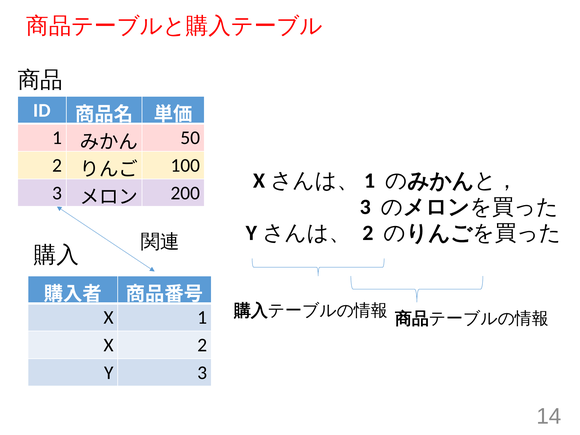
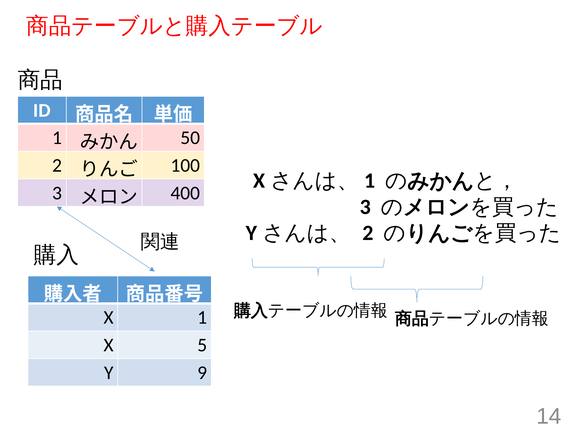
200: 200 -> 400
X 2: 2 -> 5
Y 3: 3 -> 9
